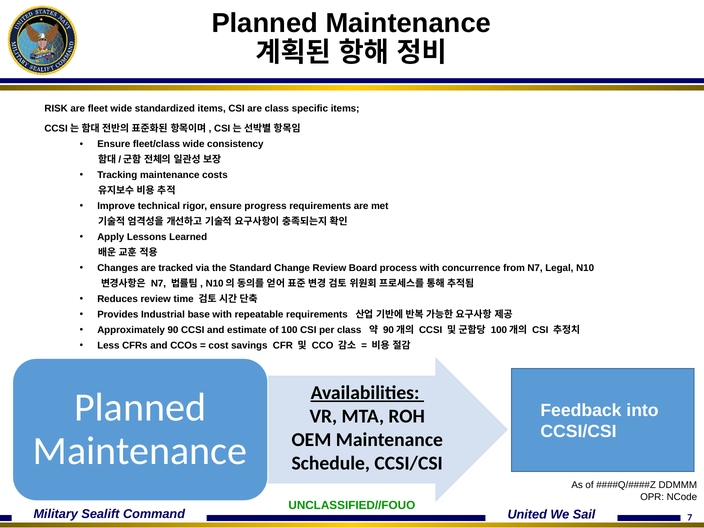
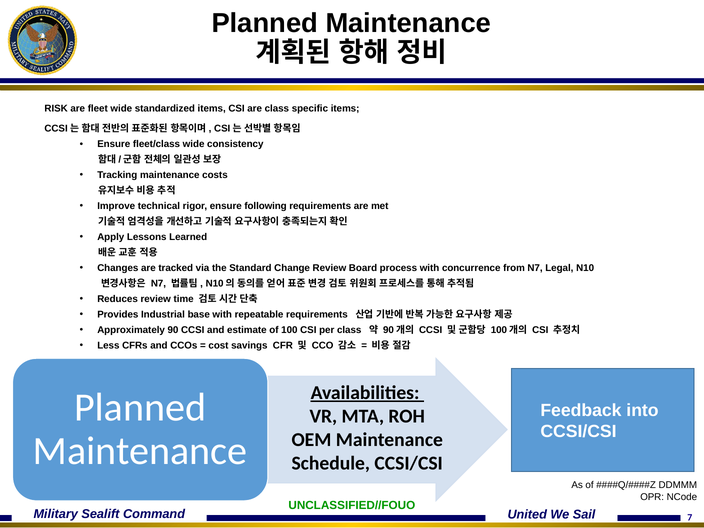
progress: progress -> following
